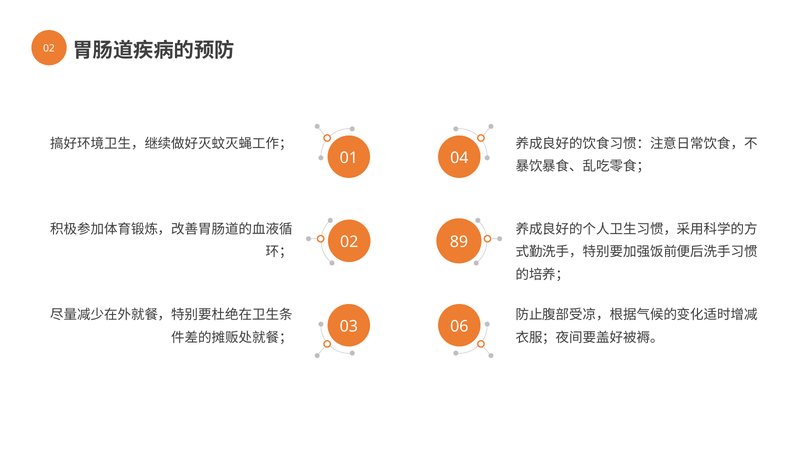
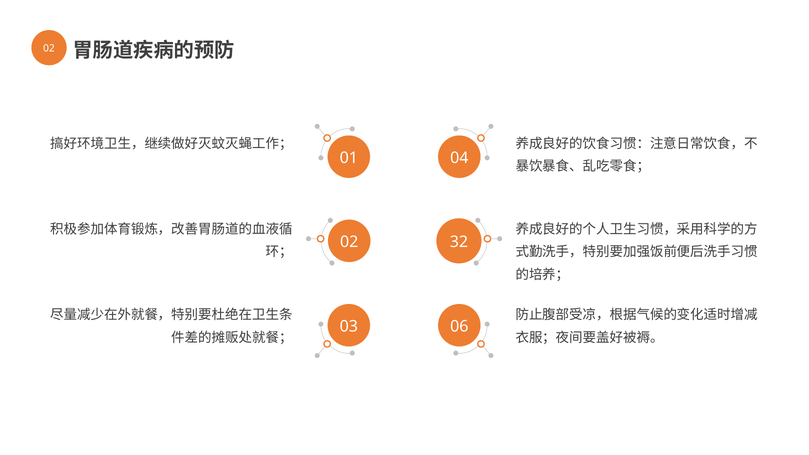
89: 89 -> 32
